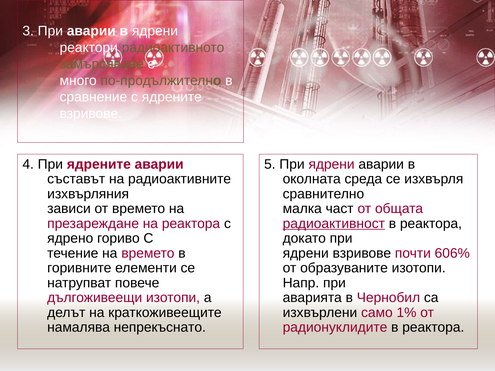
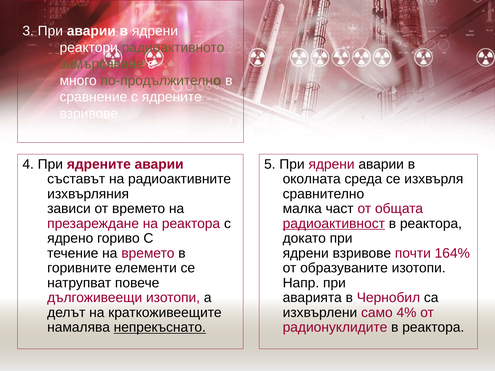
606%: 606% -> 164%
1%: 1% -> 4%
непрекъснато underline: none -> present
